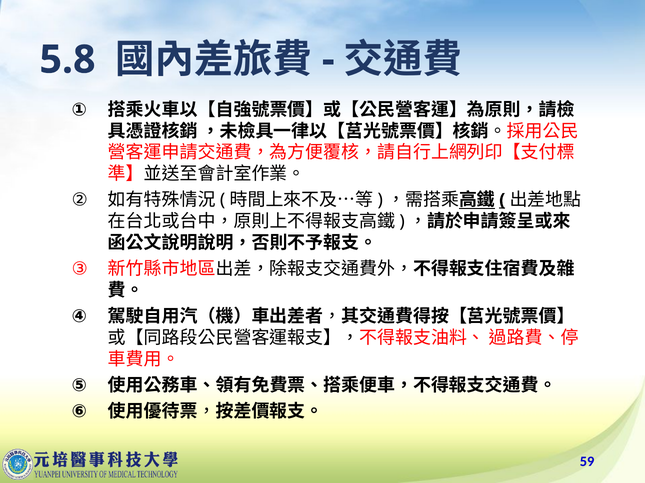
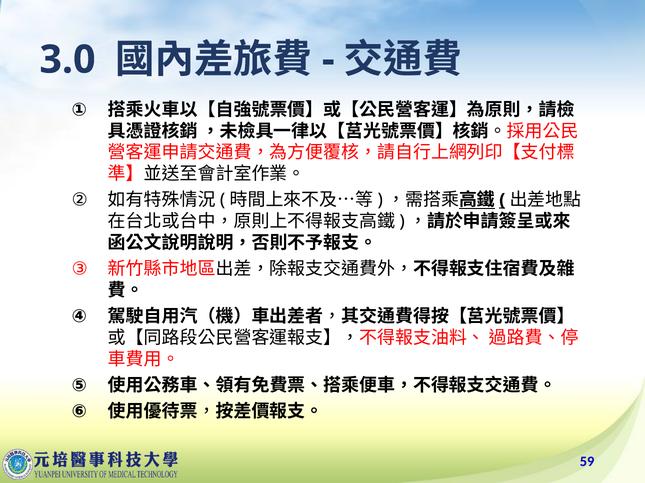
5.8: 5.8 -> 3.0
